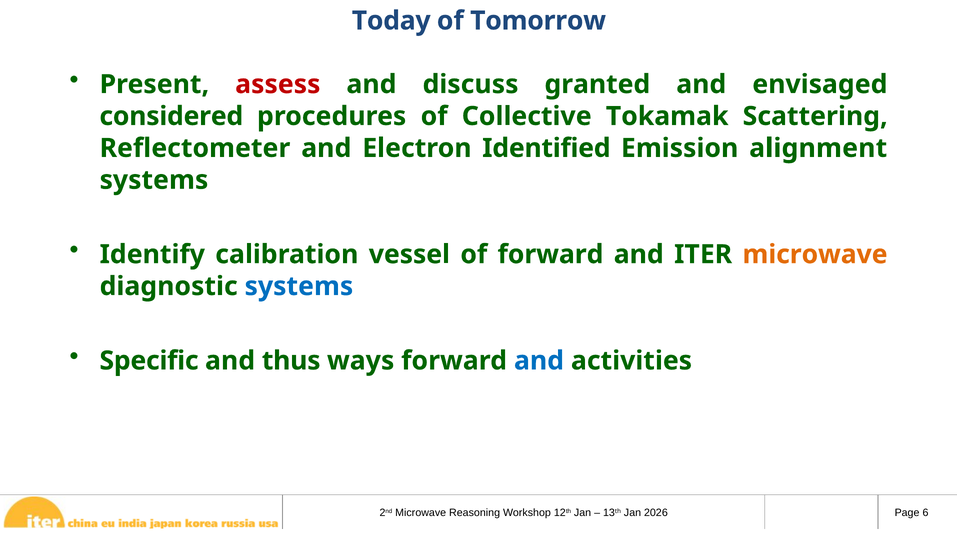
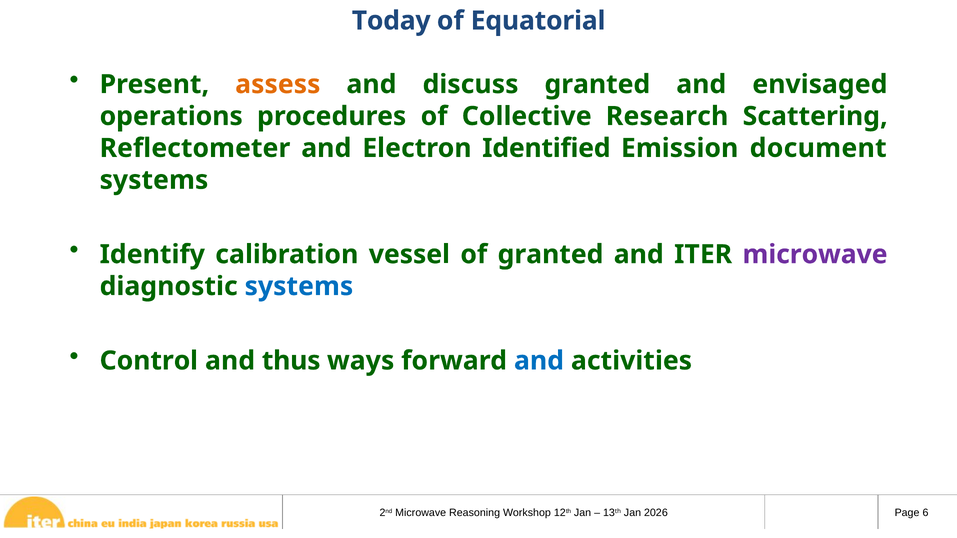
Tomorrow: Tomorrow -> Equatorial
assess colour: red -> orange
considered: considered -> operations
Tokamak: Tokamak -> Research
alignment: alignment -> document
of forward: forward -> granted
microwave at (815, 255) colour: orange -> purple
Specific: Specific -> Control
